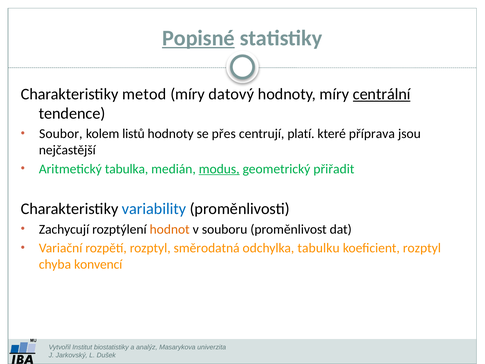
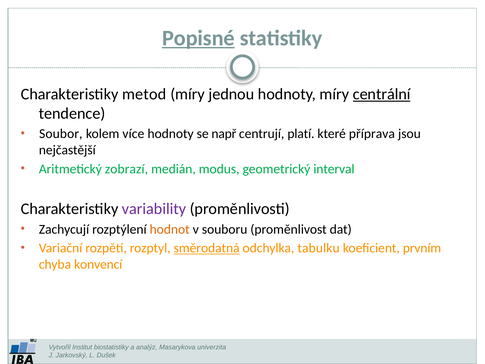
datový: datový -> jednou
listů: listů -> více
přes: přes -> např
tabulka: tabulka -> zobrazí
modus underline: present -> none
přiřadit: přiřadit -> interval
variability colour: blue -> purple
směrodatná underline: none -> present
koeficient rozptyl: rozptyl -> prvním
